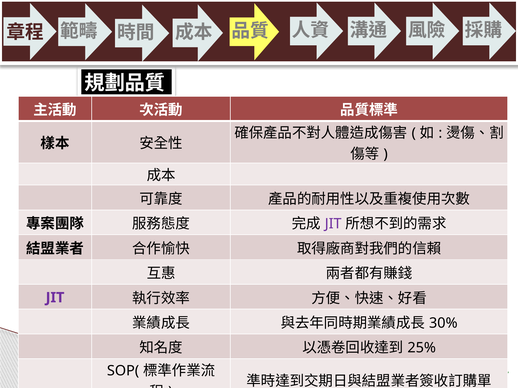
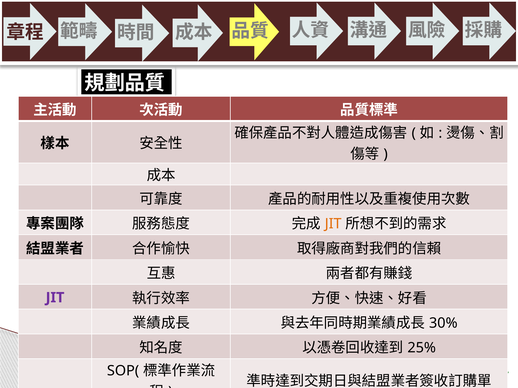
JIT at (333, 224) colour: purple -> orange
